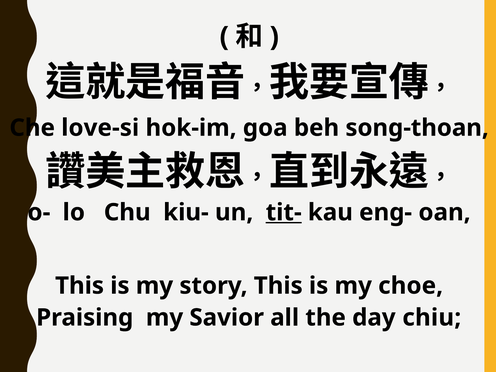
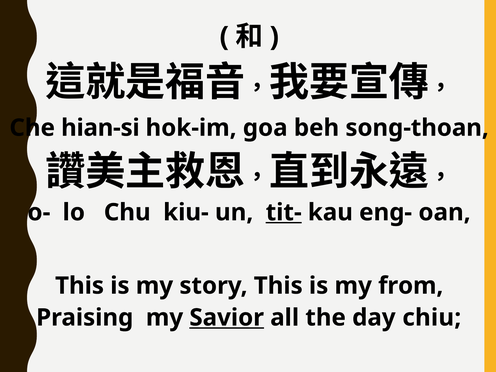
love-si: love-si -> hian-si
choe: choe -> from
Savior underline: none -> present
